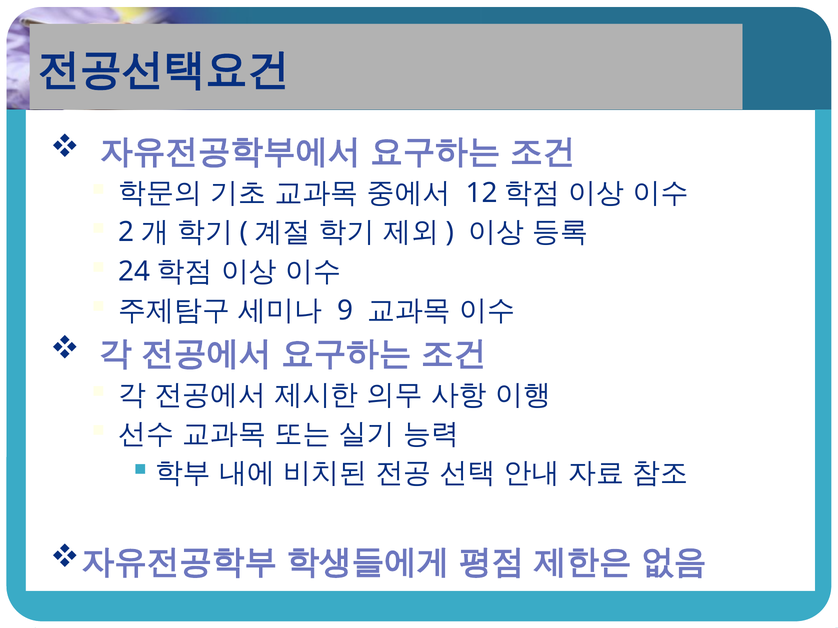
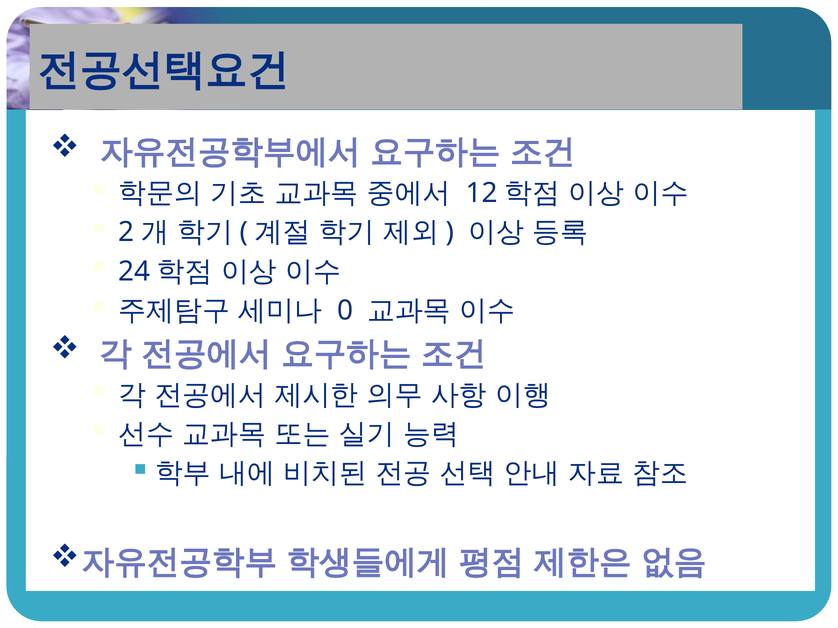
9: 9 -> 0
